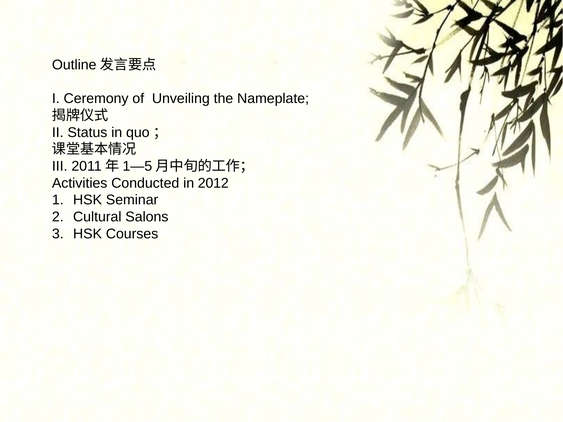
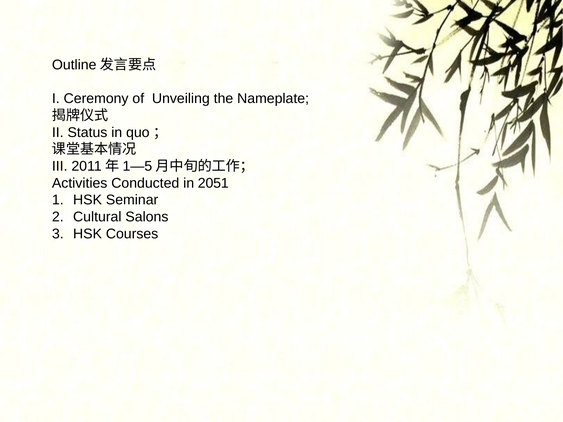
2012: 2012 -> 2051
